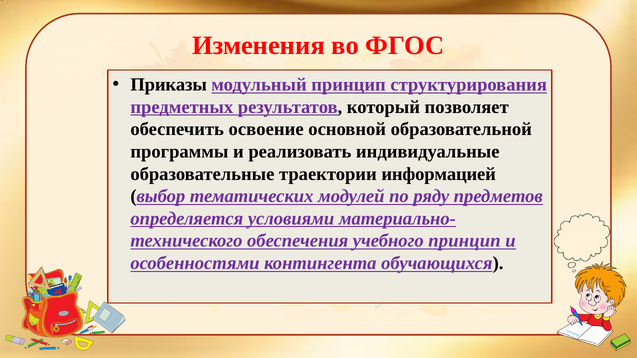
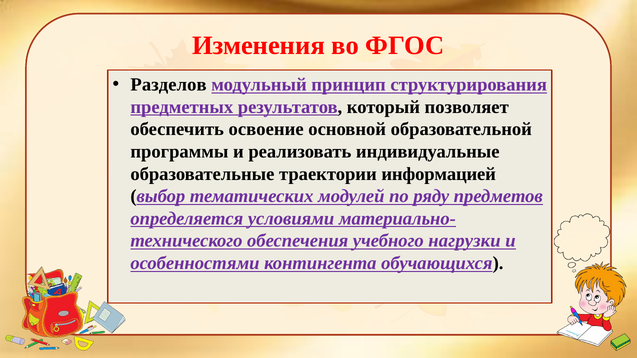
Приказы: Приказы -> Разделов
учебного принцип: принцип -> нагрузки
